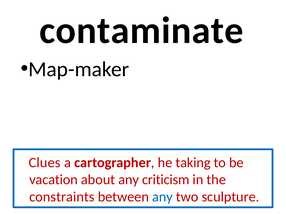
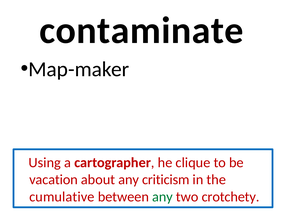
Clues: Clues -> Using
taking: taking -> clique
constraints: constraints -> cumulative
any at (163, 197) colour: blue -> green
sculpture: sculpture -> crotchety
